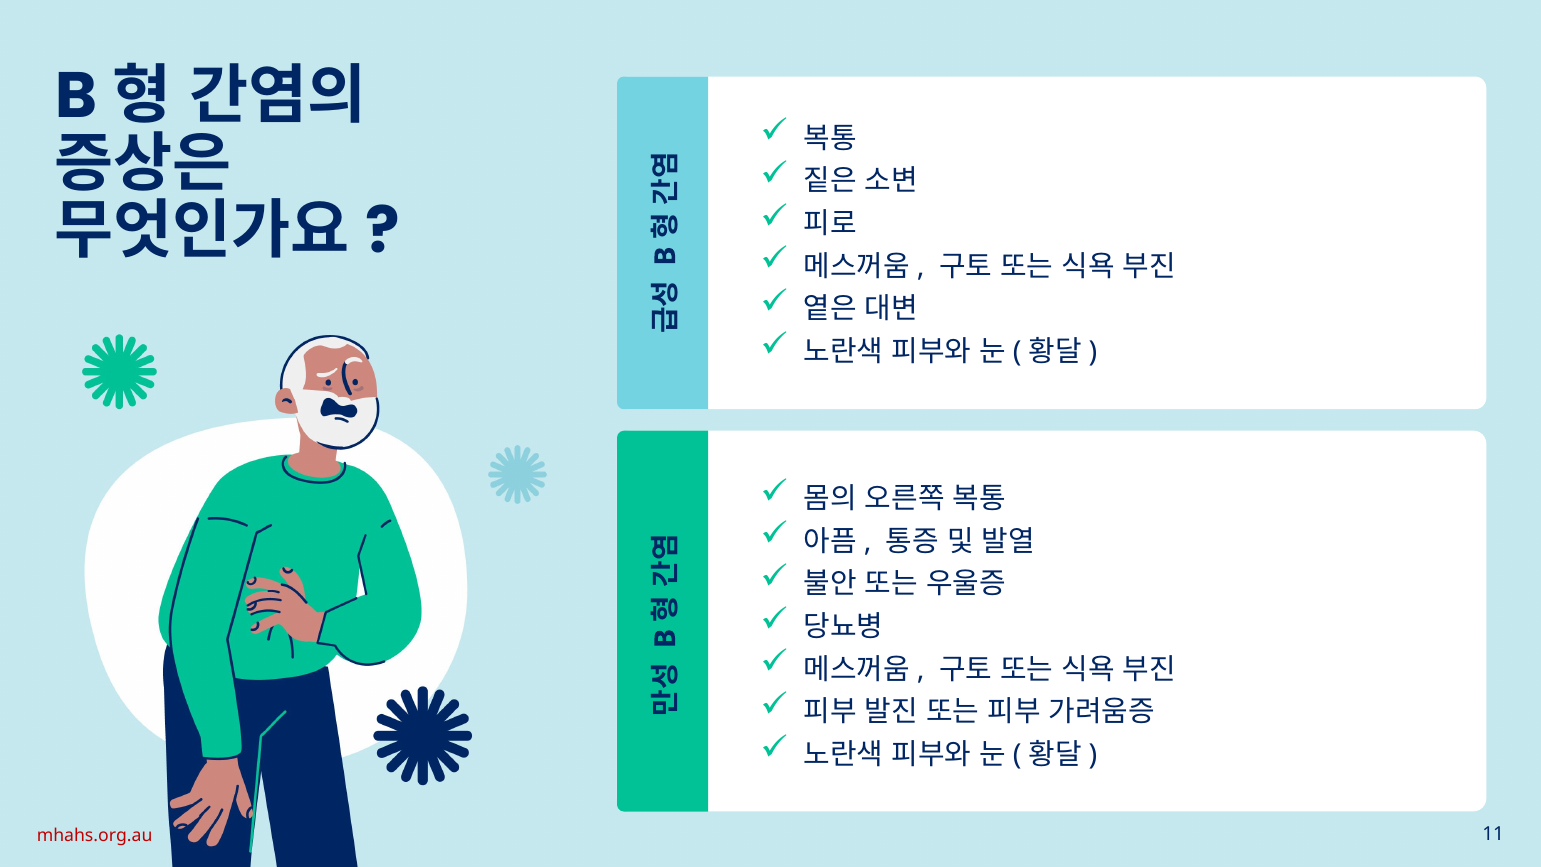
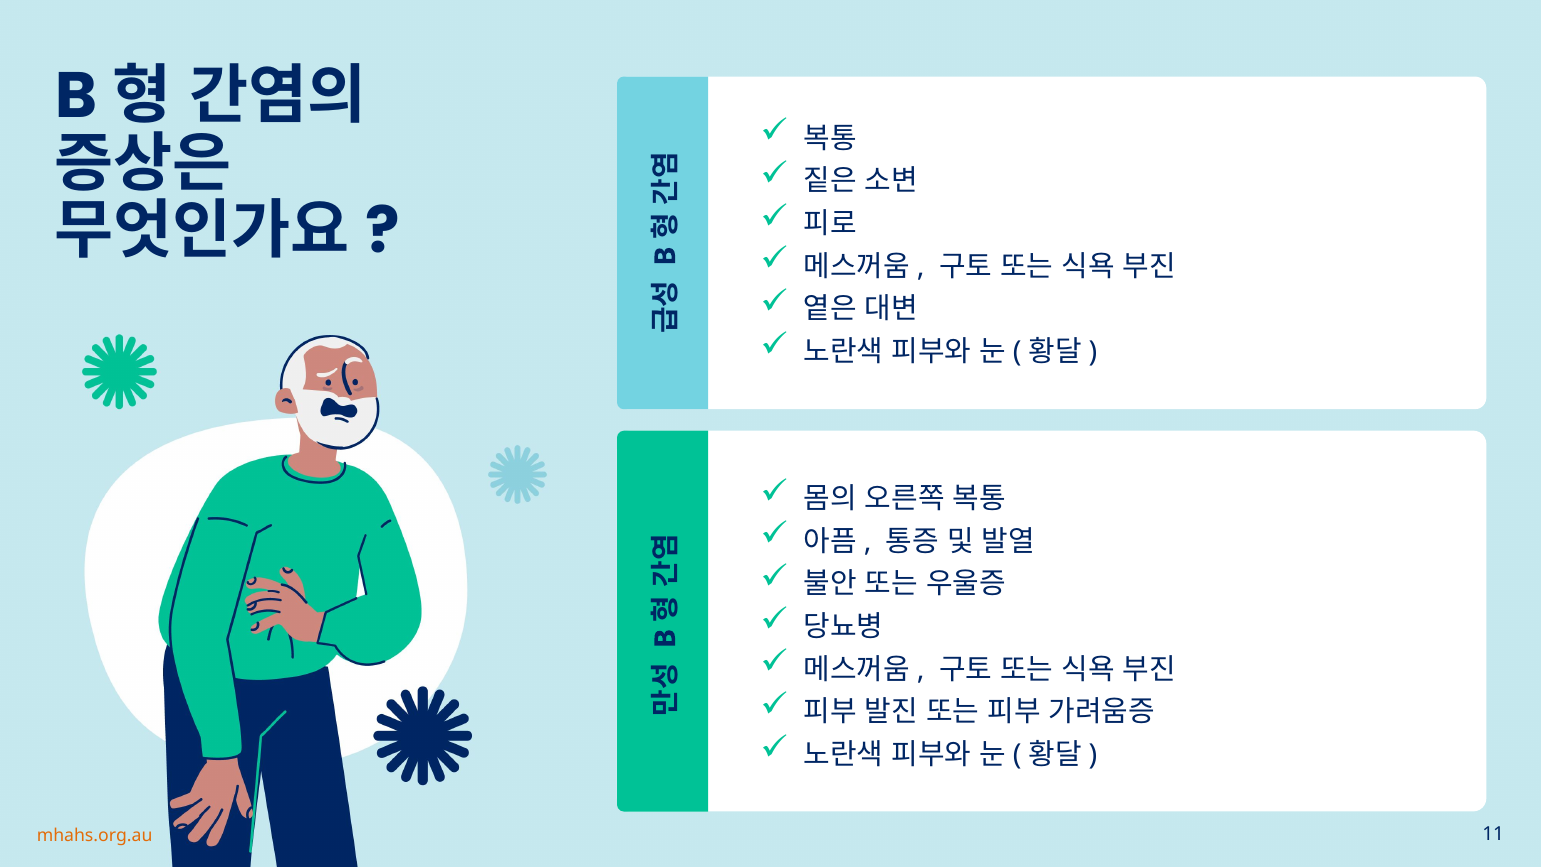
mhahs.org.au colour: red -> orange
